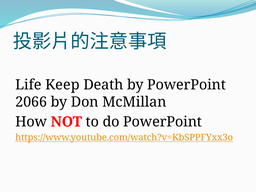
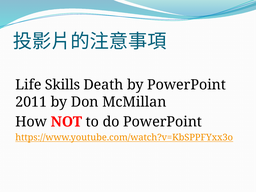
Keep: Keep -> Skills
2066: 2066 -> 2011
